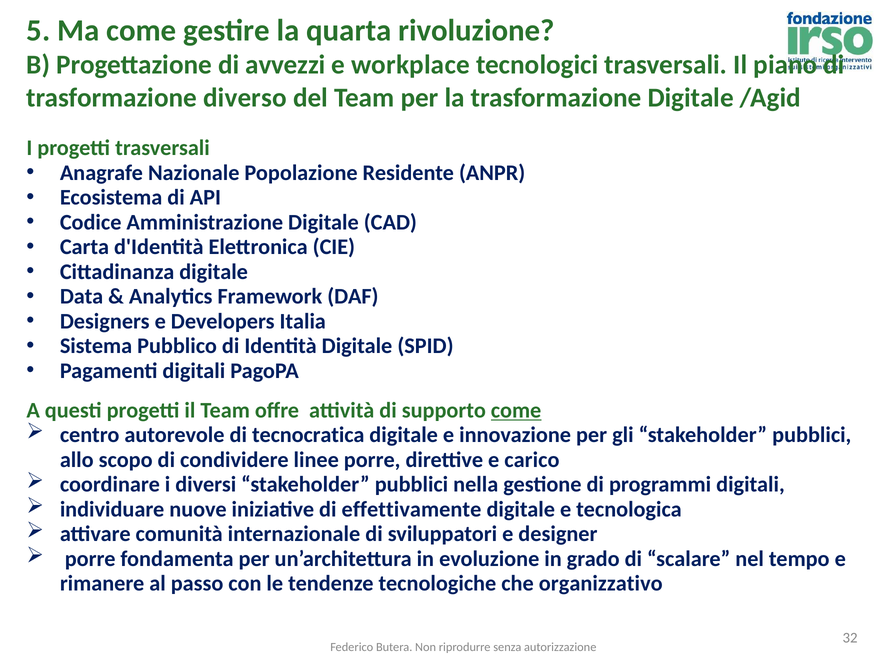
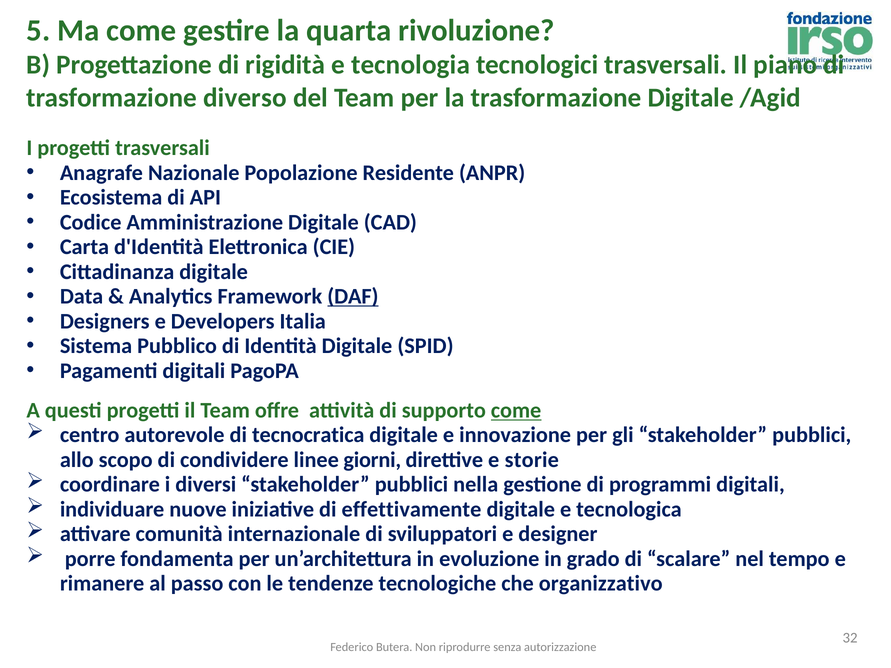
avvezzi: avvezzi -> rigidità
workplace: workplace -> tecnologia
DAF underline: none -> present
linee porre: porre -> giorni
carico: carico -> storie
